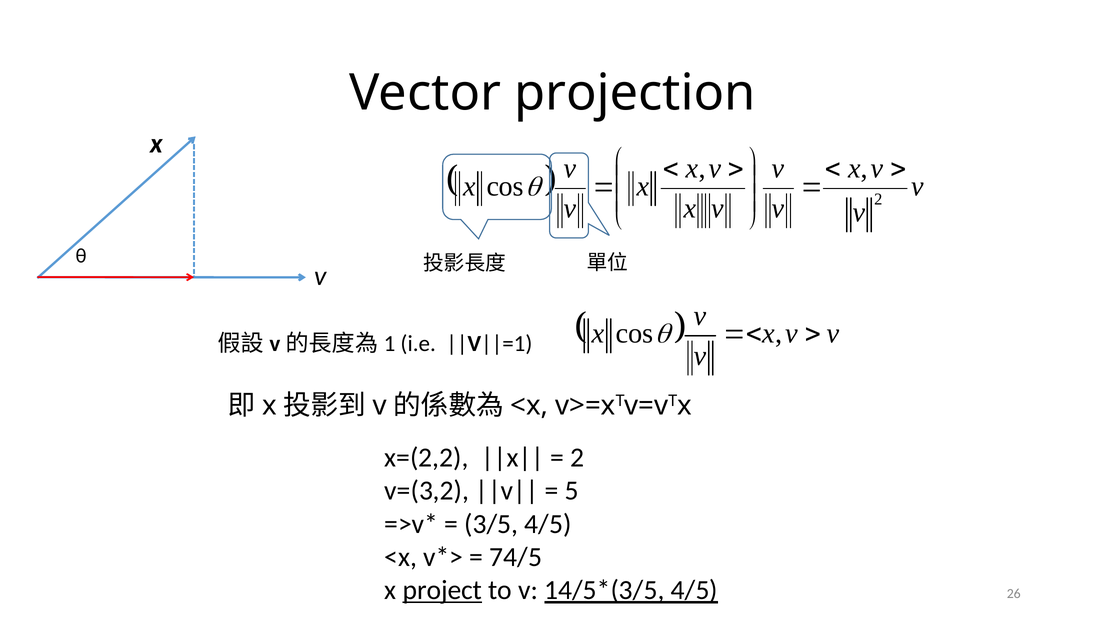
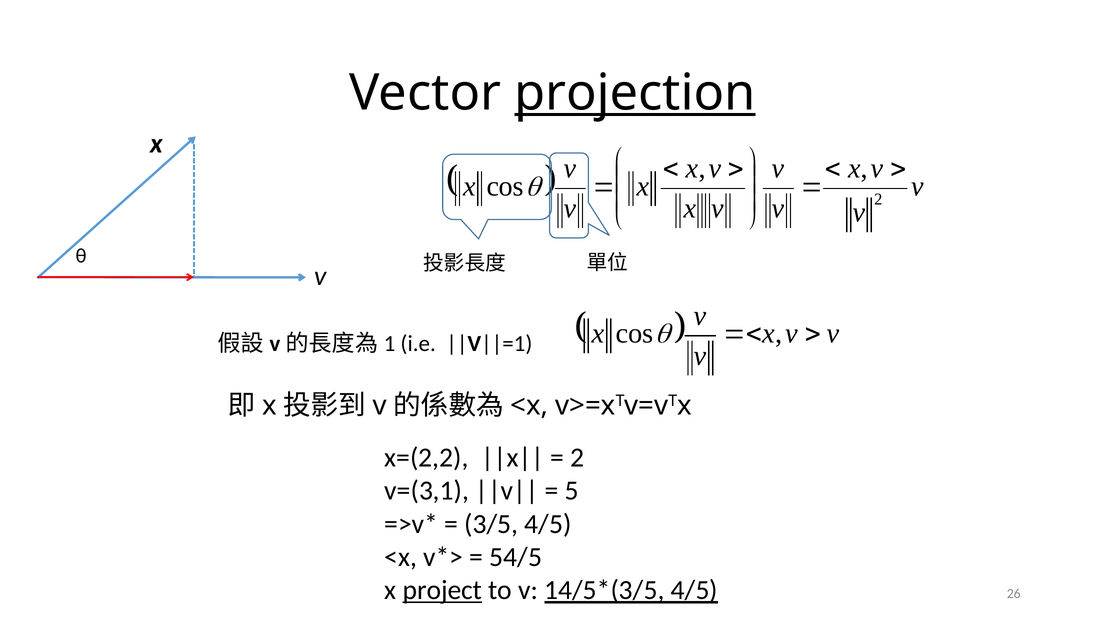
projection underline: none -> present
v=(3,2: v=(3,2 -> v=(3,1
74/5: 74/5 -> 54/5
